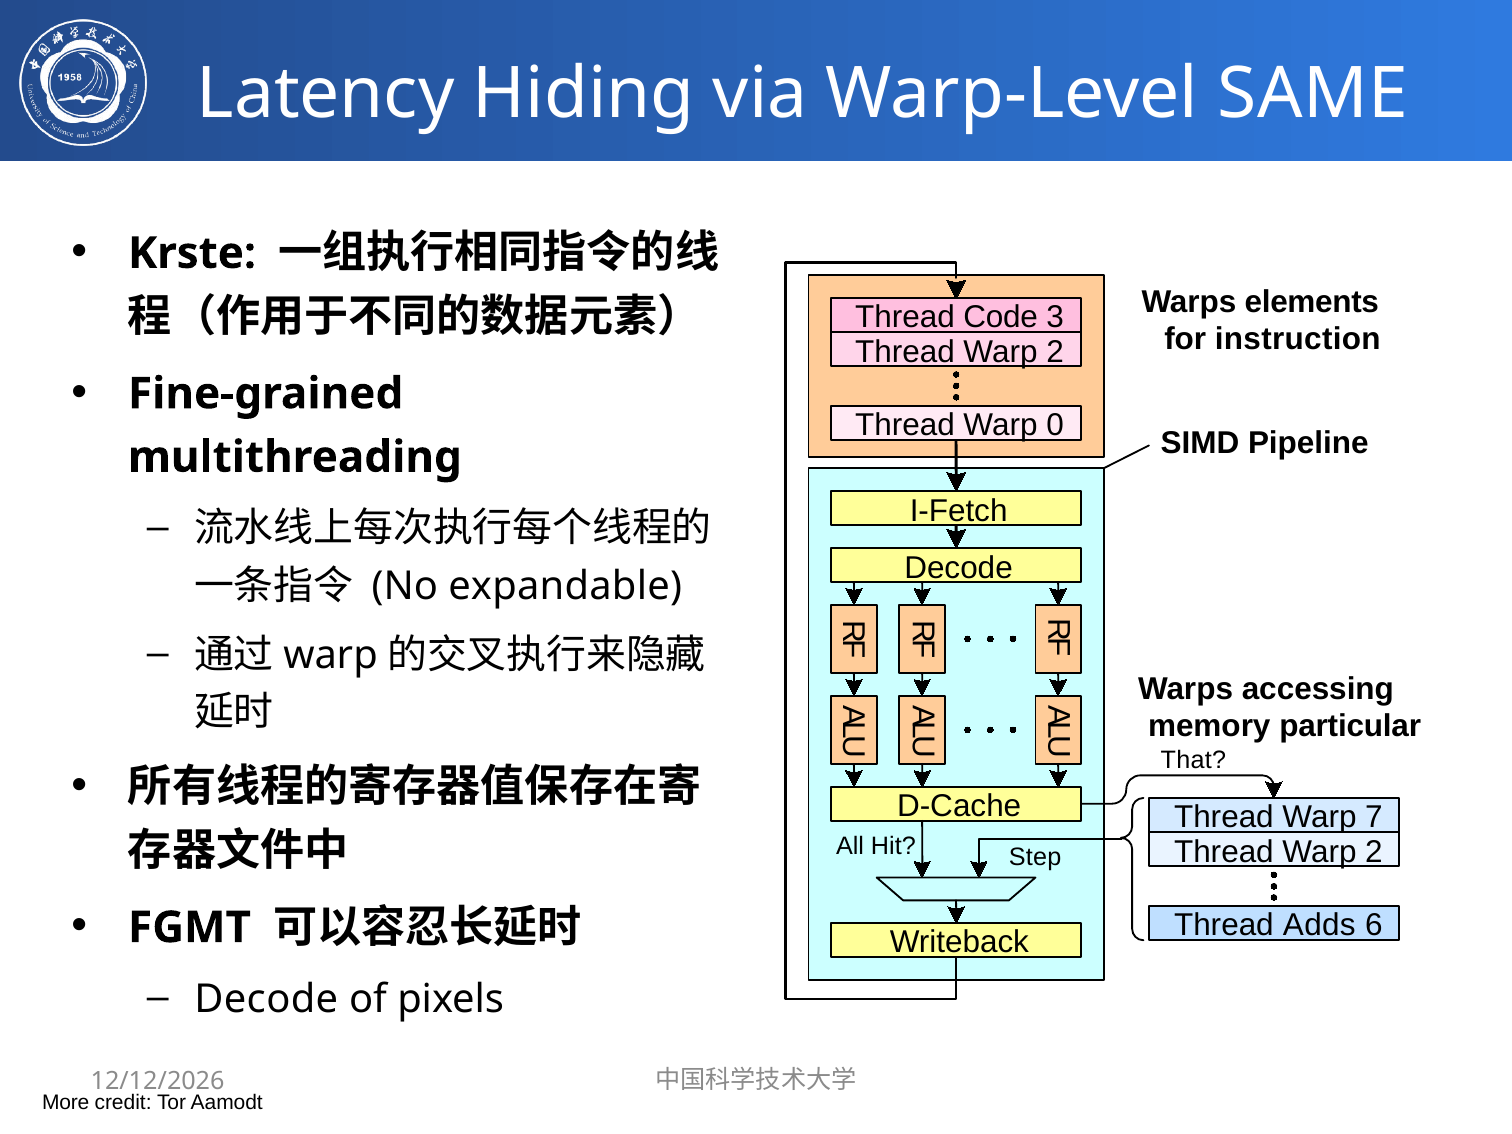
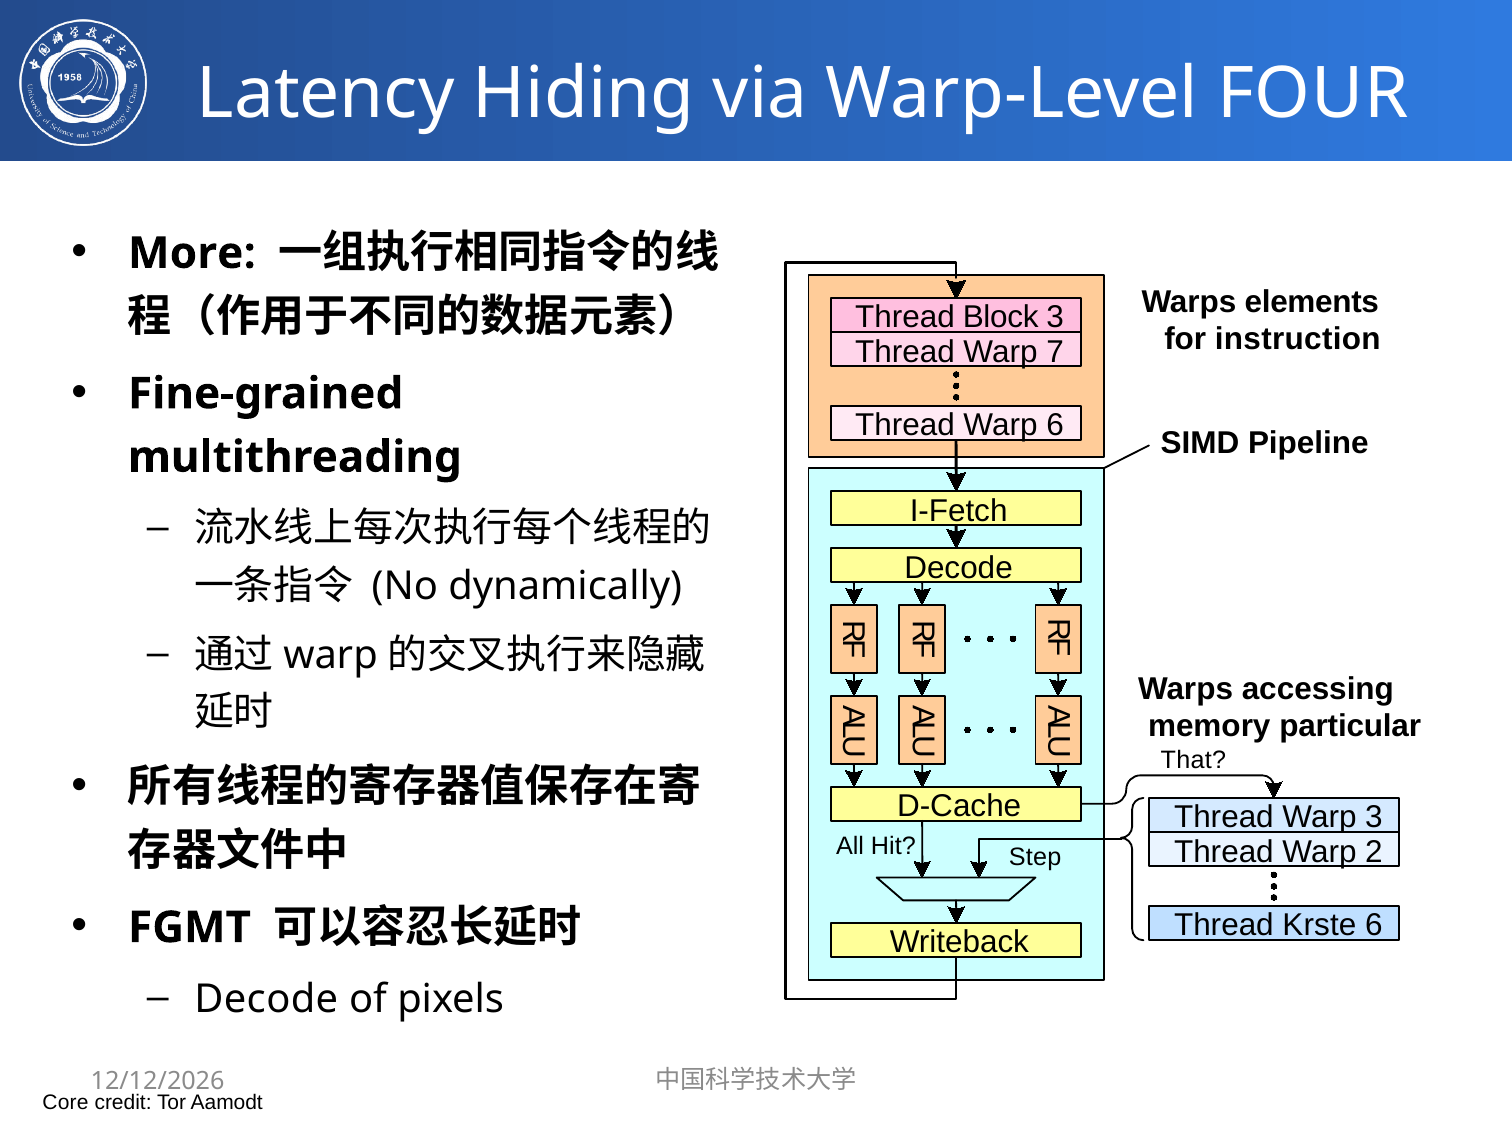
SAME: SAME -> FOUR
Krste: Krste -> More
Code: Code -> Block
2 at (1055, 352): 2 -> 7
Warp 0: 0 -> 6
expandable: expandable -> dynamically
Warp 7: 7 -> 3
Adds: Adds -> Krste
More: More -> Core
